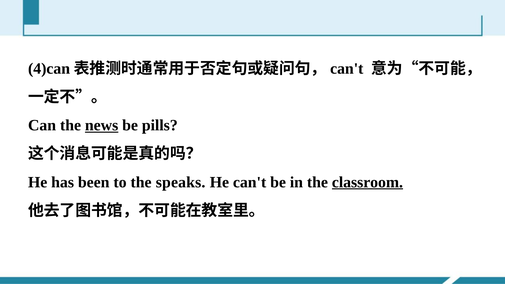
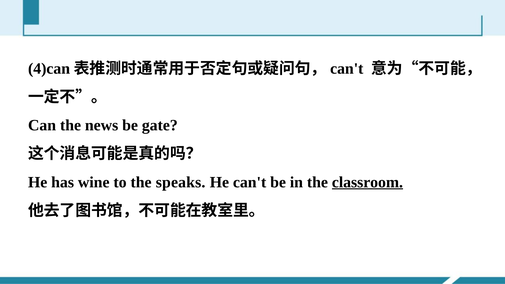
news underline: present -> none
pills: pills -> gate
been: been -> wine
